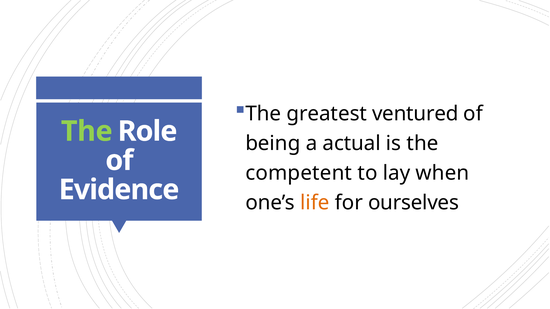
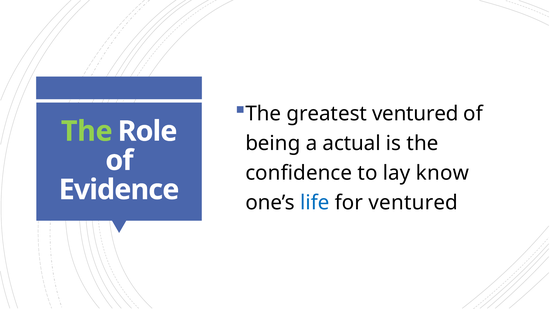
competent: competent -> confidence
when: when -> know
life colour: orange -> blue
for ourselves: ourselves -> ventured
